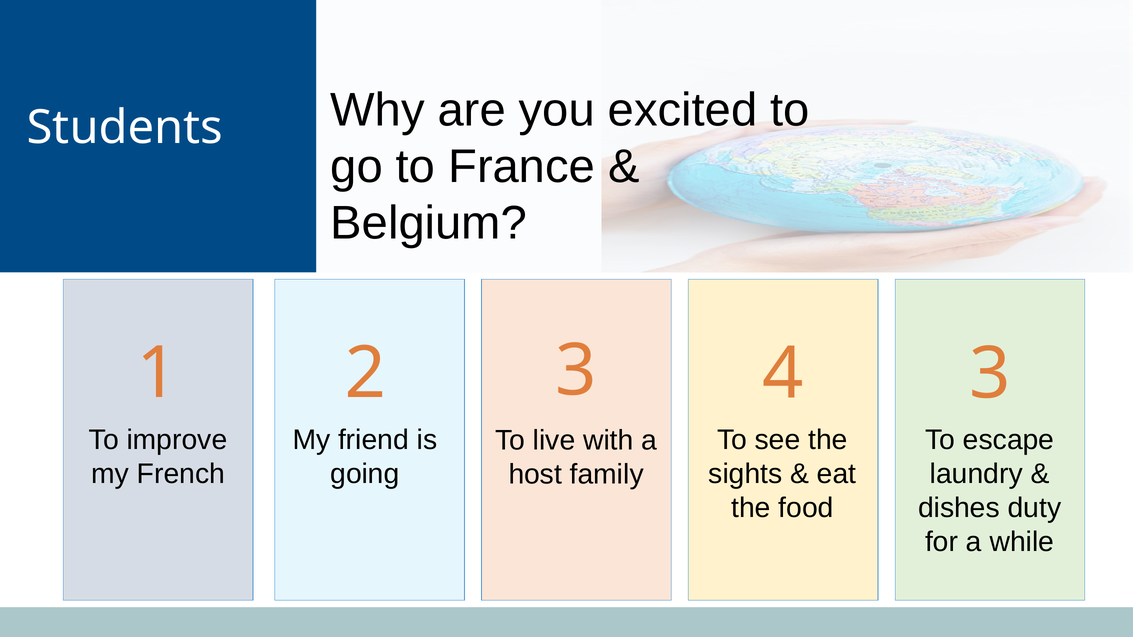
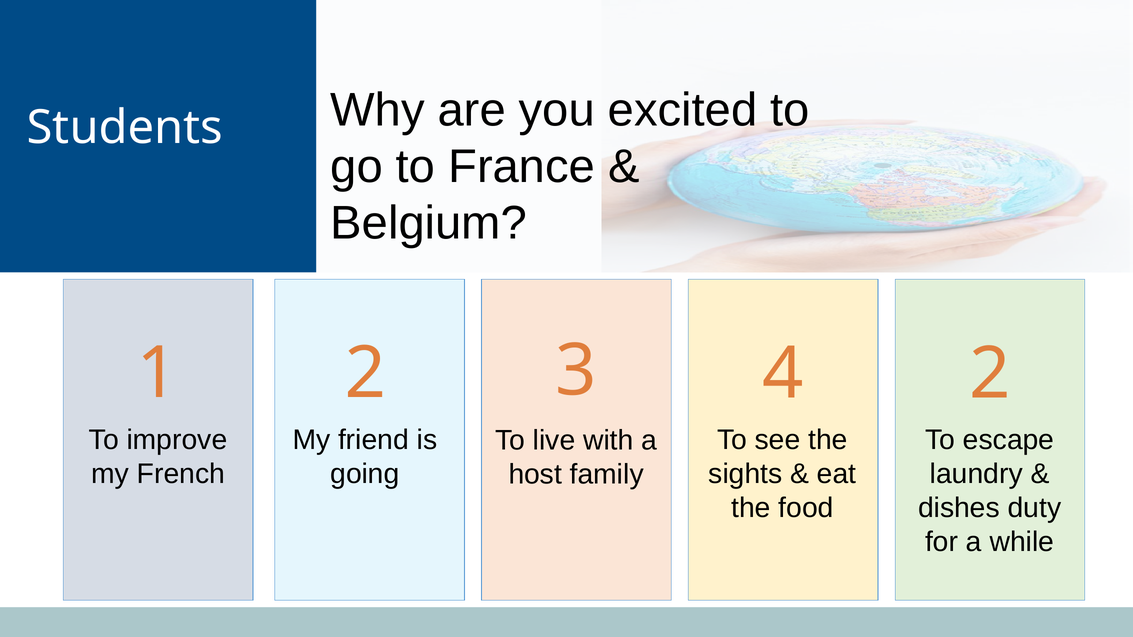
4 3: 3 -> 2
